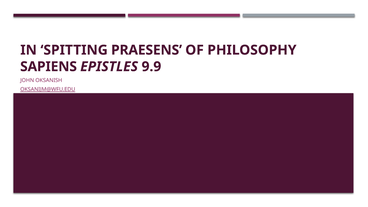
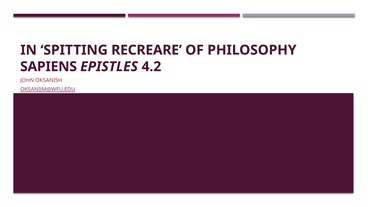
PRAESENS: PRAESENS -> RECREARE
9.9: 9.9 -> 4.2
